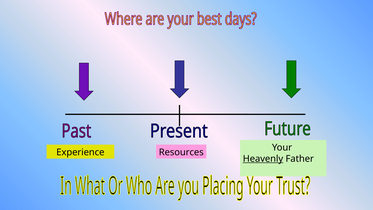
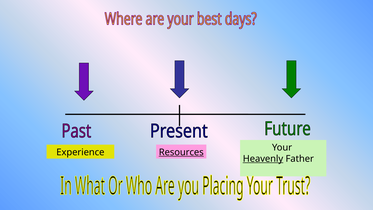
Resources underline: none -> present
